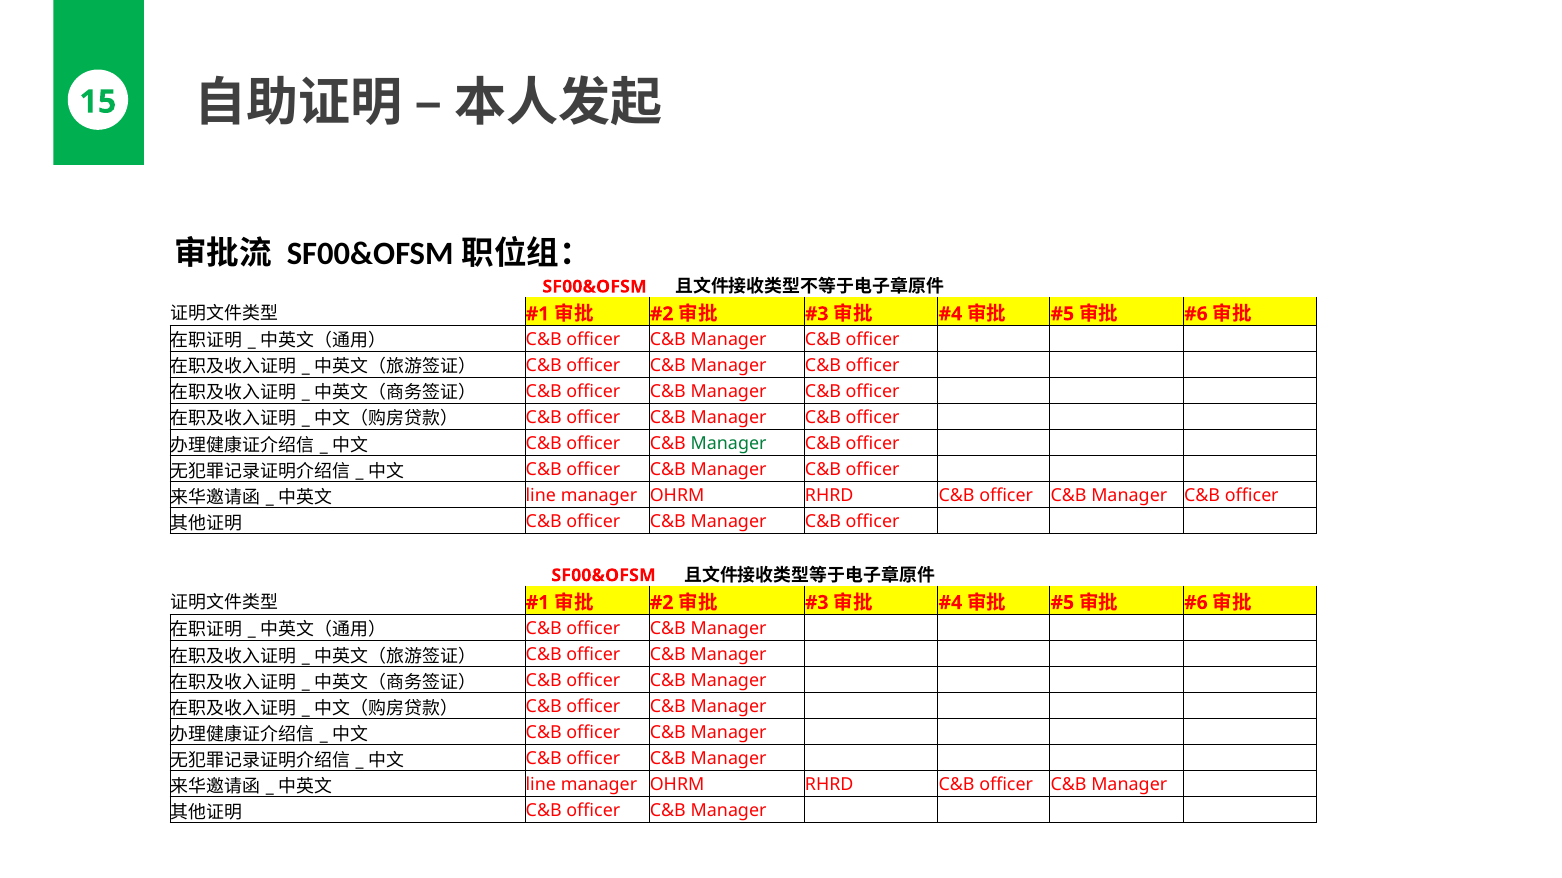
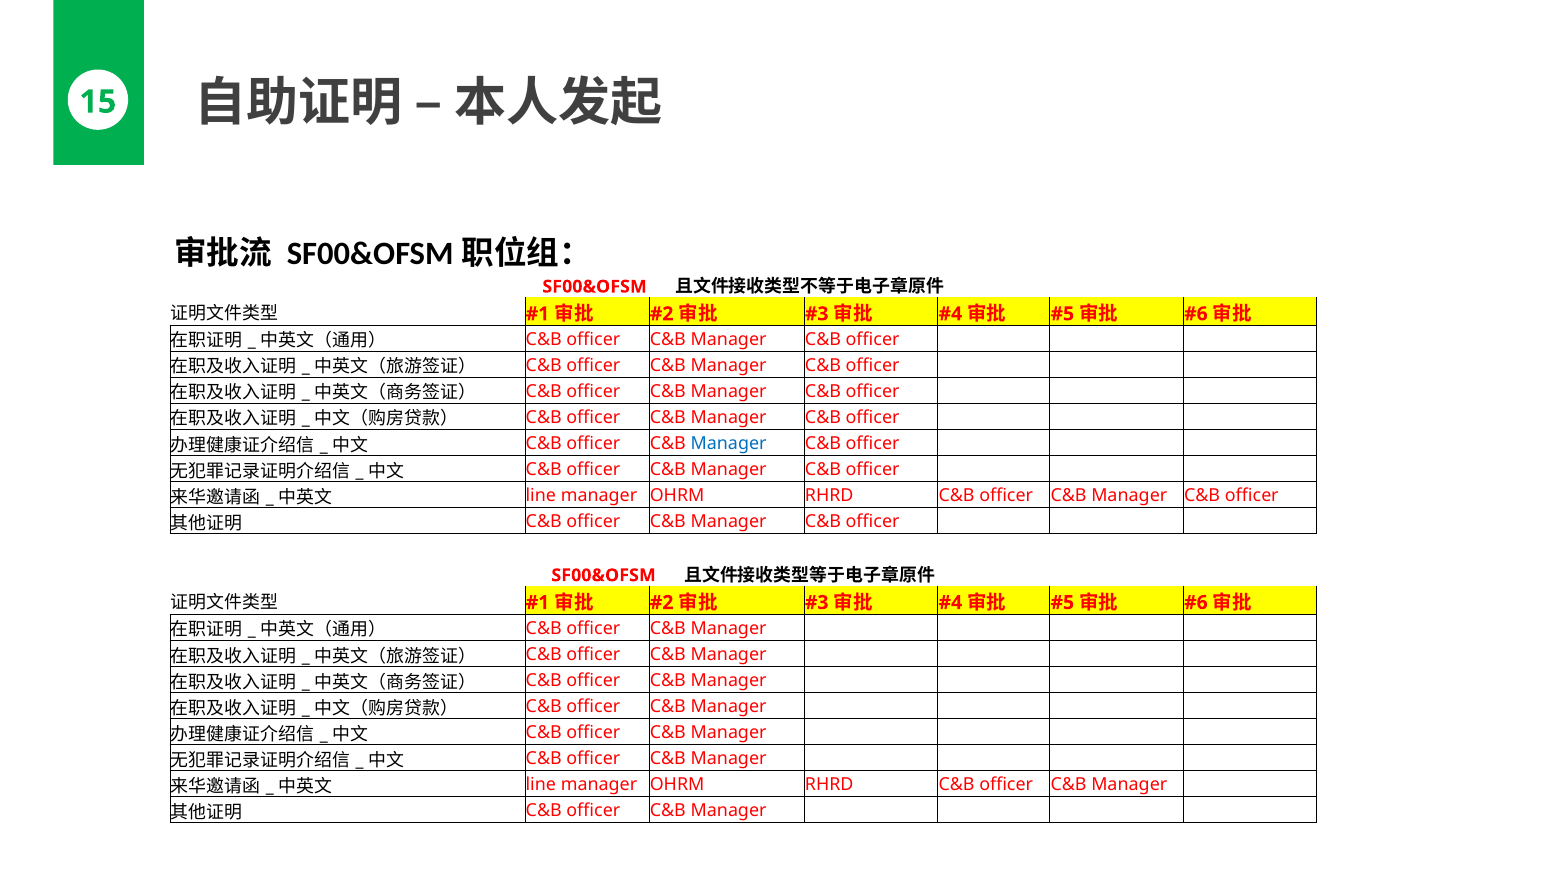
Manager at (729, 444) colour: green -> blue
